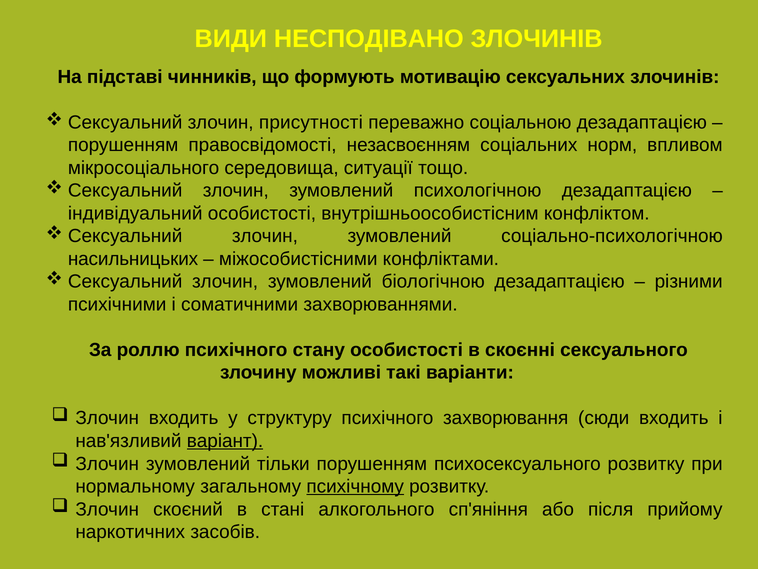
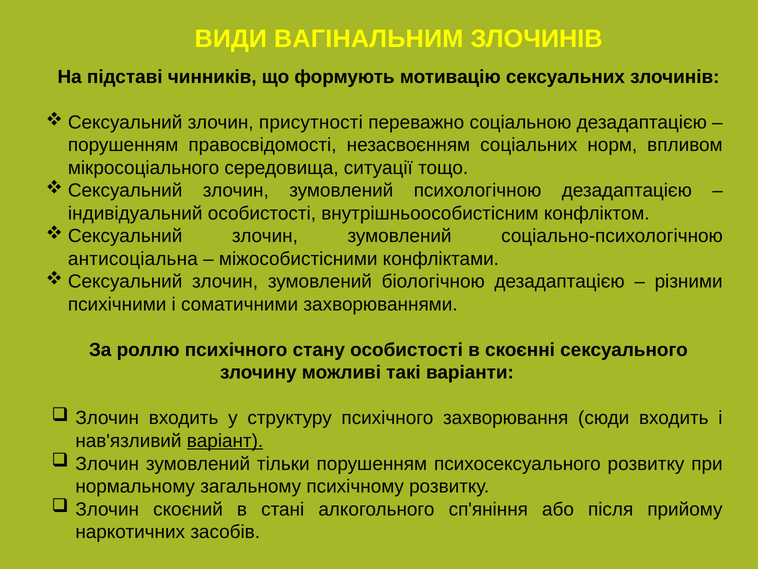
НЕСПОДІВАНО: НЕСПОДІВАНО -> ВАГІНАЛЬНИМ
насильницьких: насильницьких -> антисоціальна
психічному underline: present -> none
